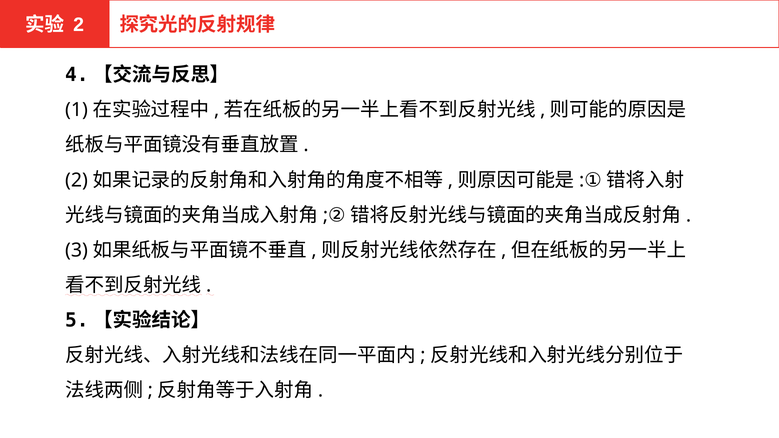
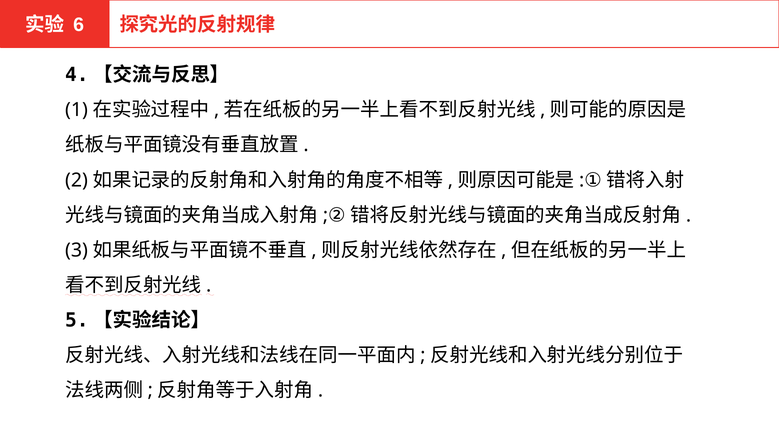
2 at (79, 25): 2 -> 6
